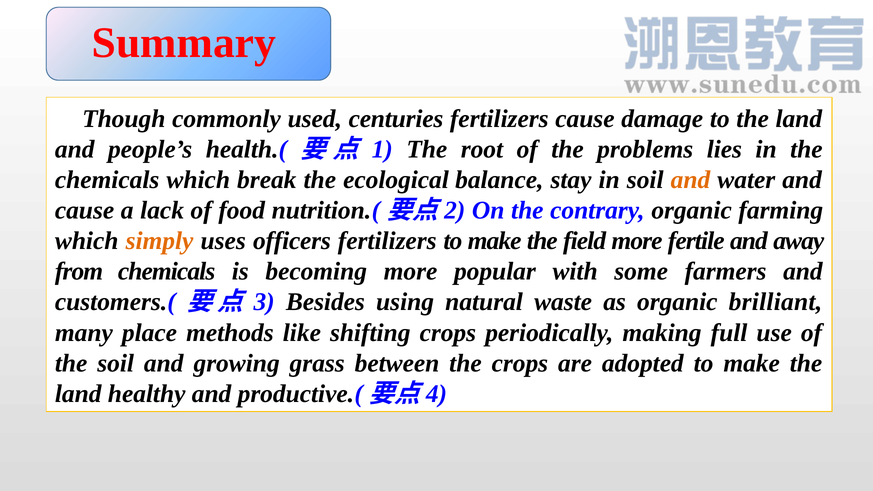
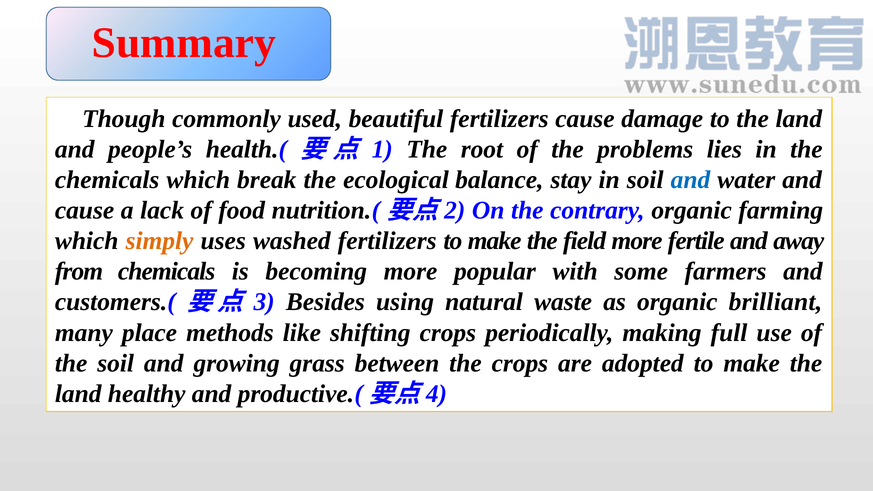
centuries: centuries -> beautiful
and at (690, 180) colour: orange -> blue
officers: officers -> washed
